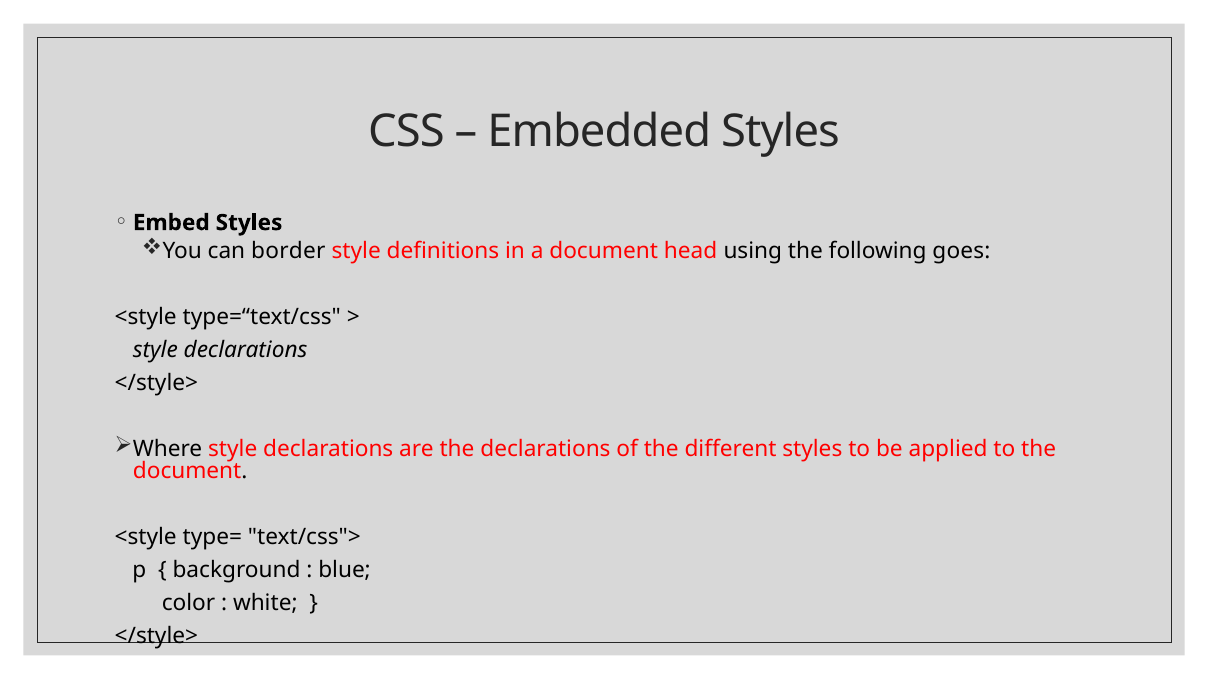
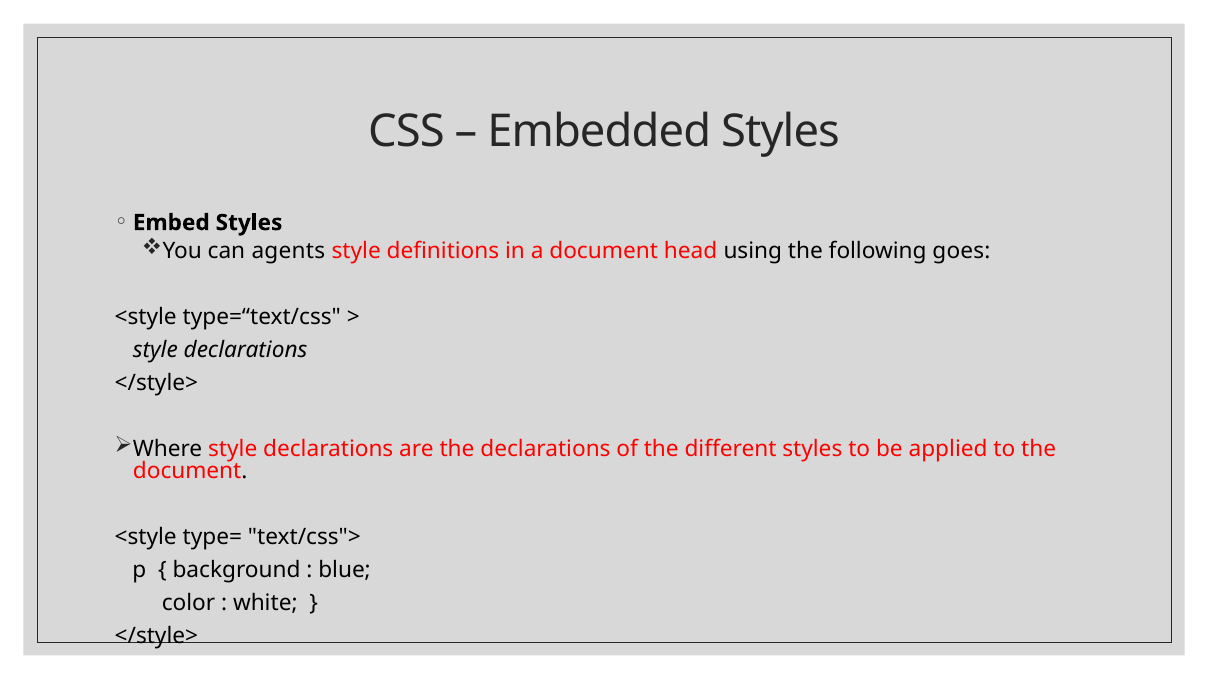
border: border -> agents
